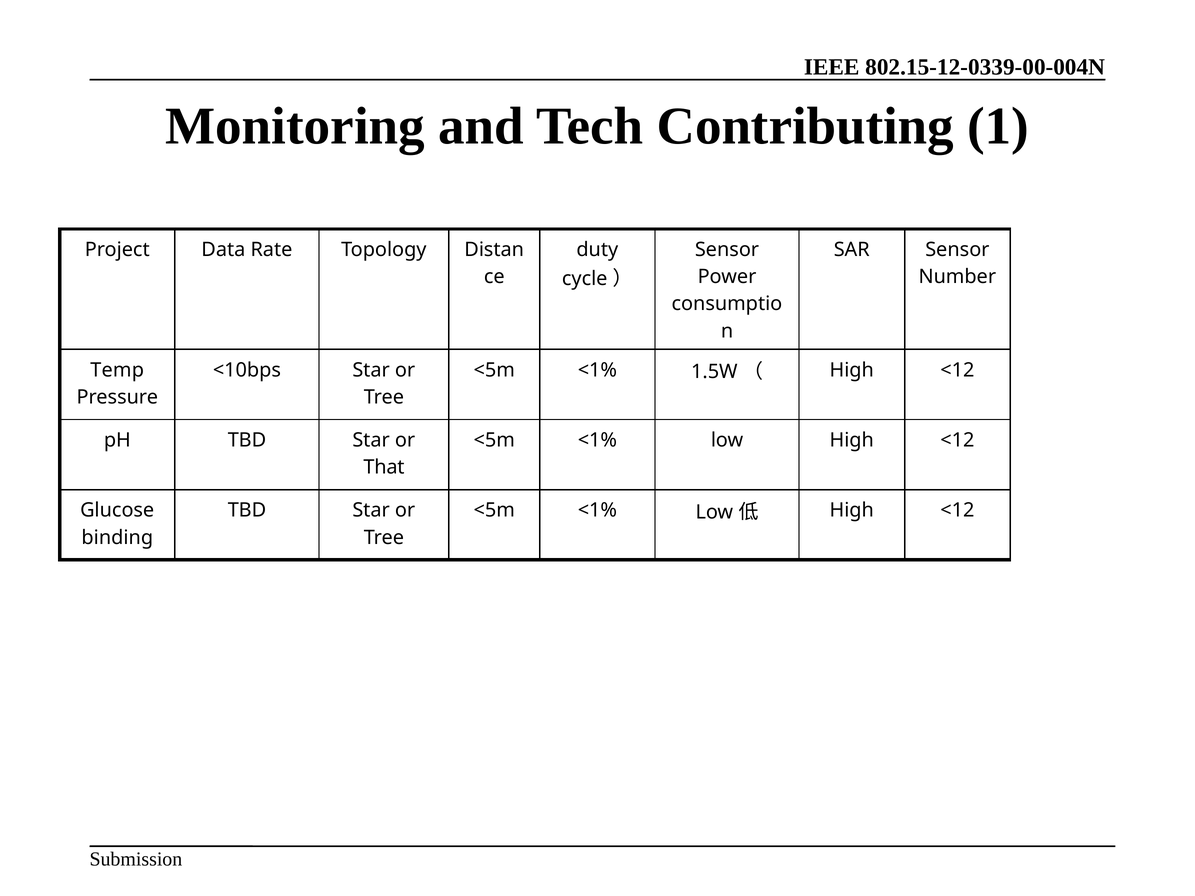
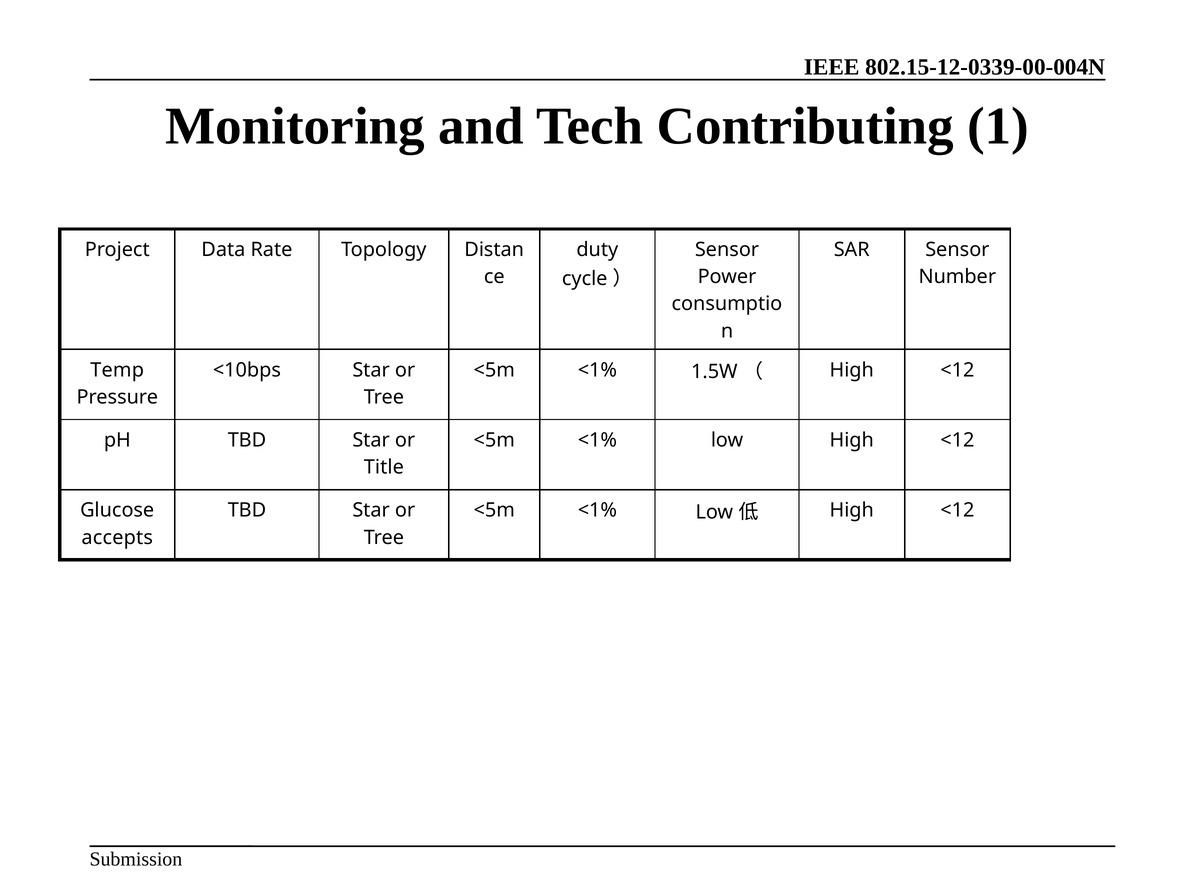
That: That -> Title
binding: binding -> accepts
